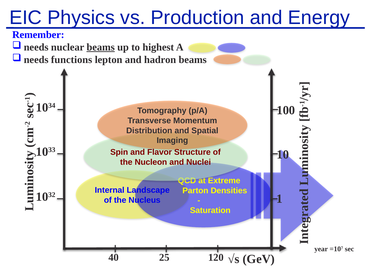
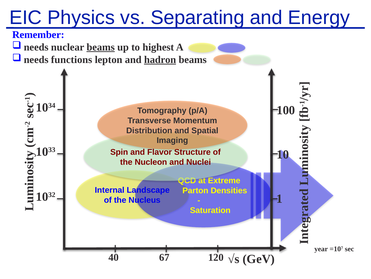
Production: Production -> Separating
hadron underline: none -> present
25: 25 -> 67
